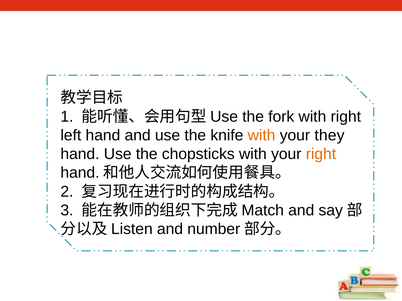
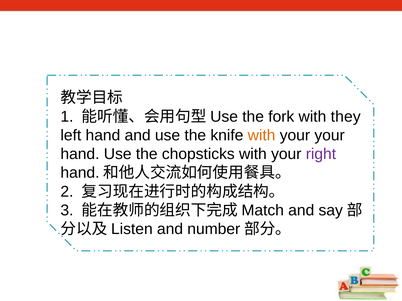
with right: right -> they
your they: they -> your
right at (321, 154) colour: orange -> purple
